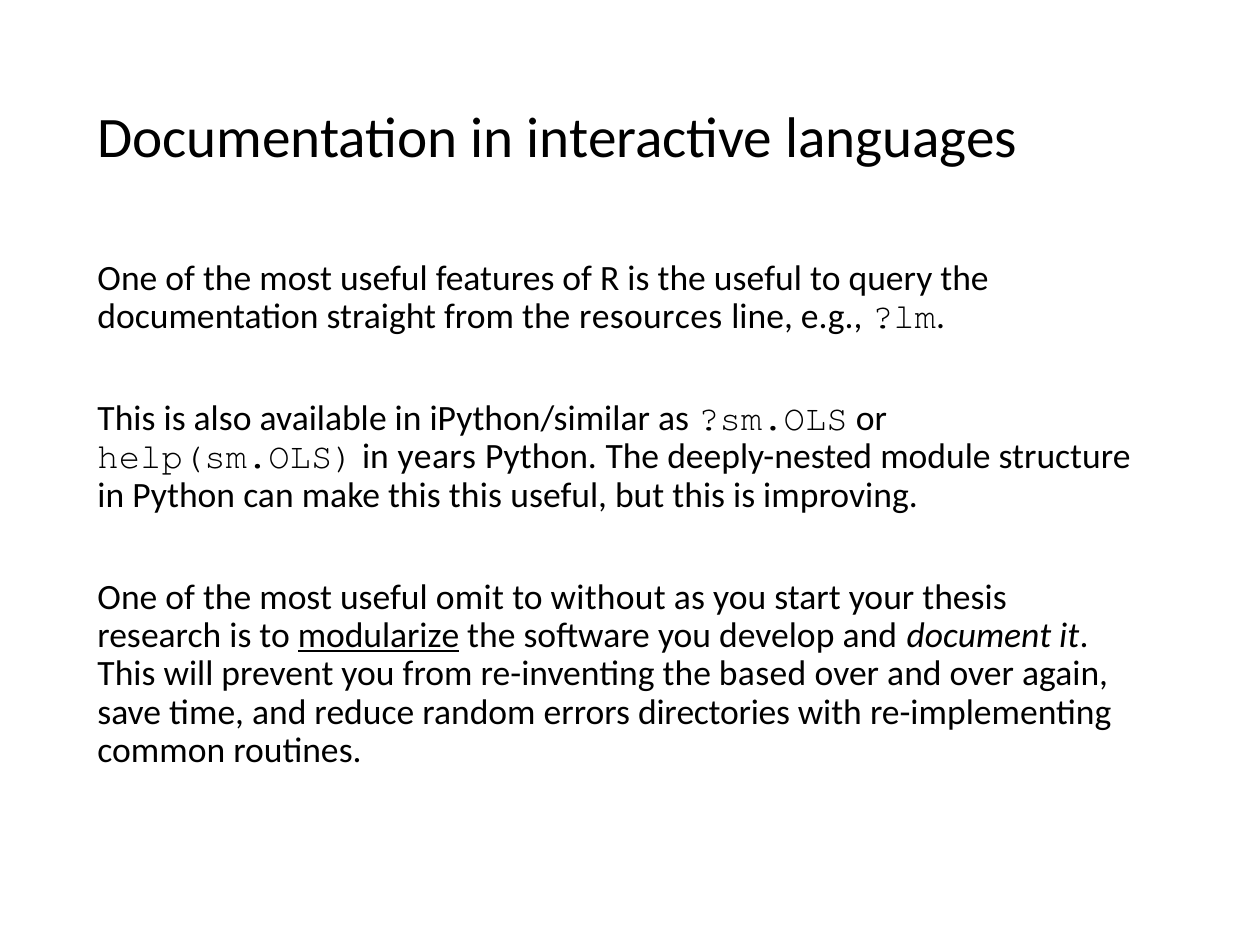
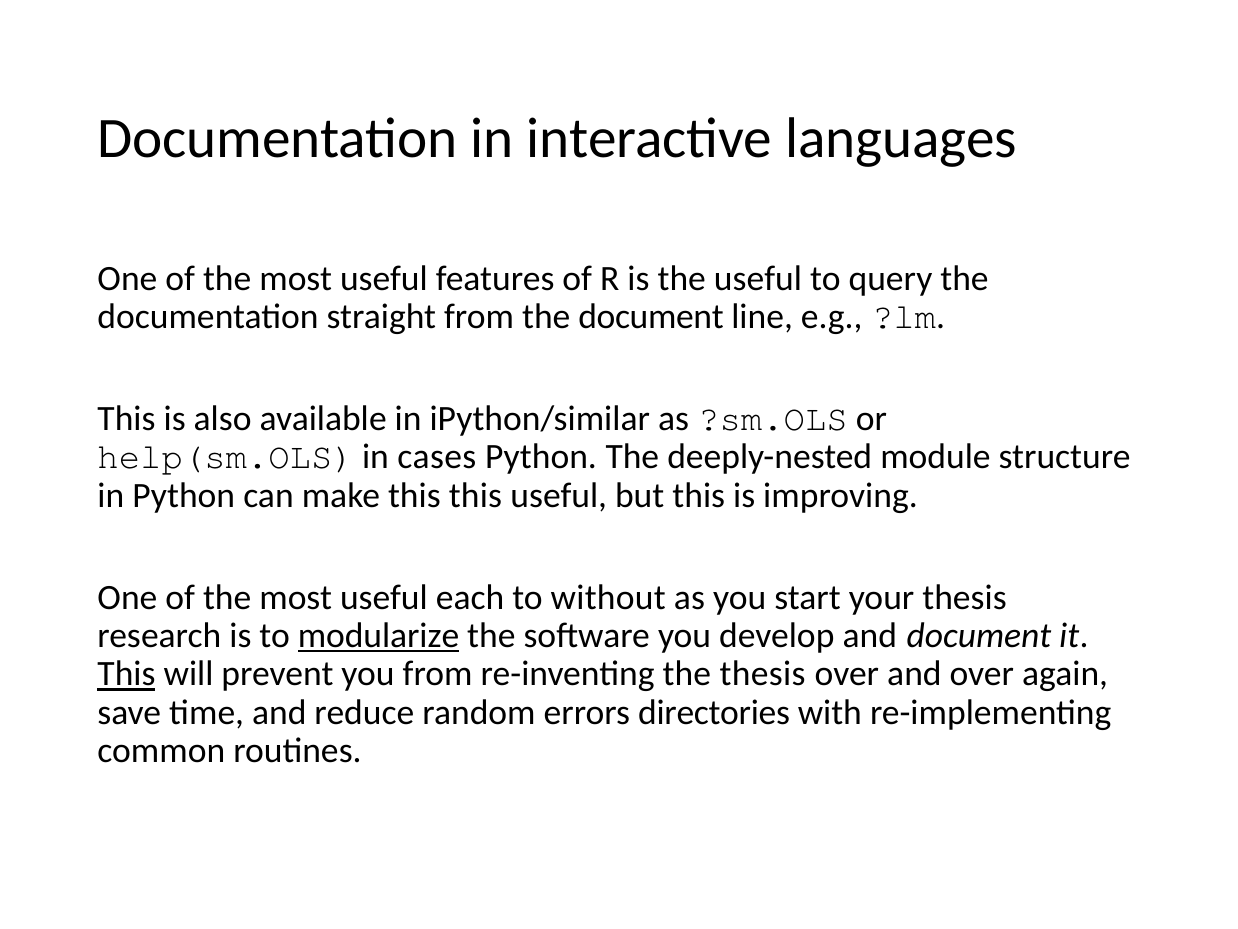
the resources: resources -> document
years: years -> cases
omit: omit -> each
This at (126, 674) underline: none -> present
the based: based -> thesis
